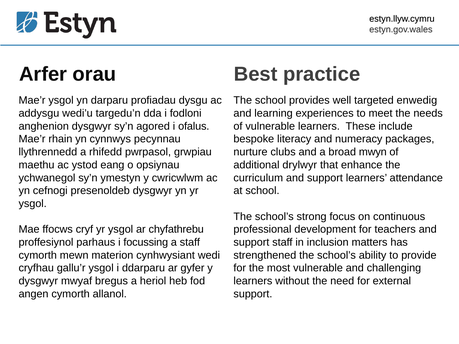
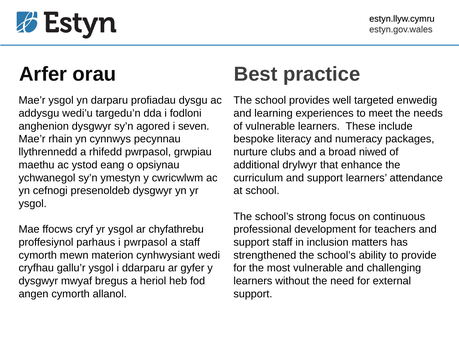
ofalus: ofalus -> seven
mwyn: mwyn -> niwed
i focussing: focussing -> pwrpasol
